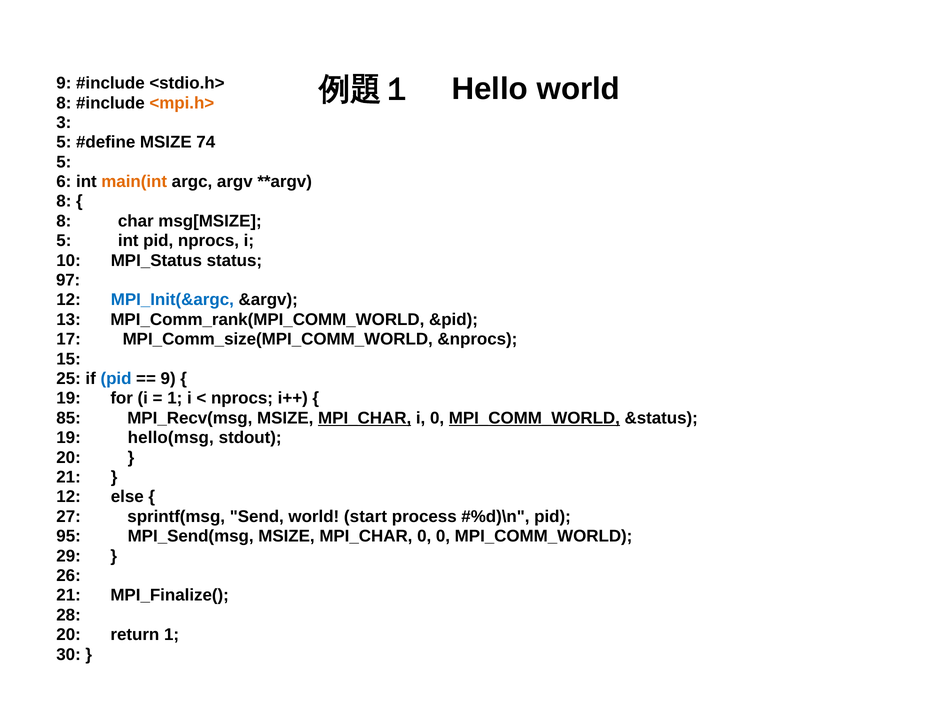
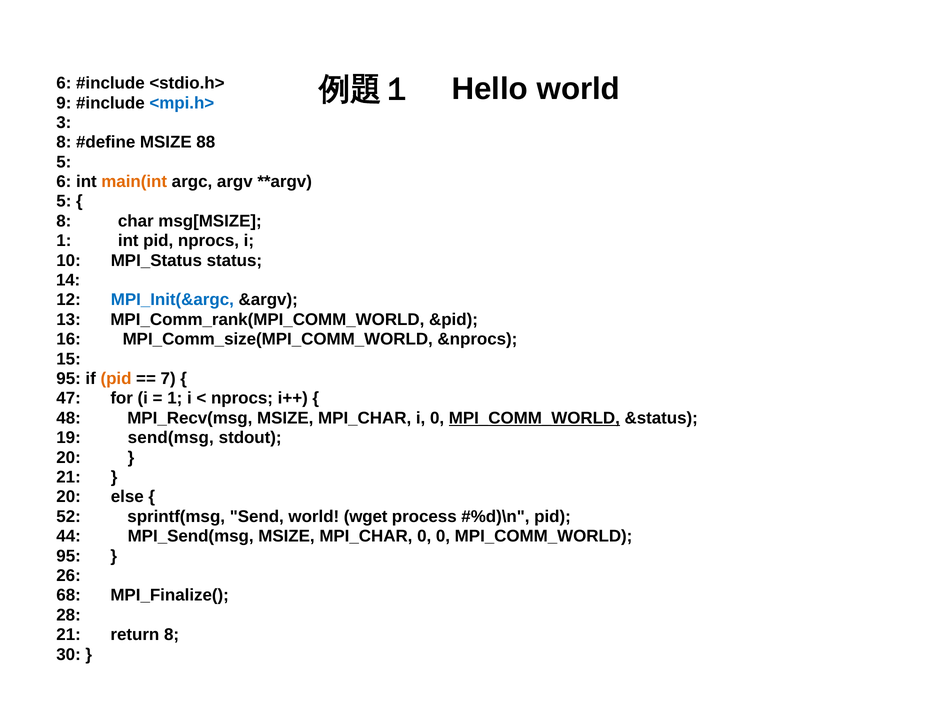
9 at (64, 83): 9 -> 6
8 at (64, 103): 8 -> 9
<mpi.h> colour: orange -> blue
5 at (64, 142): 5 -> 8
74: 74 -> 88
8 at (64, 201): 8 -> 5
5 at (64, 241): 5 -> 1
97: 97 -> 14
17: 17 -> 16
25 at (69, 379): 25 -> 95
pid at (116, 379) colour: blue -> orange
9 at (168, 379): 9 -> 7
19 at (69, 399): 19 -> 47
85: 85 -> 48
MPI_CHAR at (365, 418) underline: present -> none
hello(msg: hello(msg -> send(msg
12 at (69, 497): 12 -> 20
27: 27 -> 52
start: start -> wget
95: 95 -> 44
29 at (69, 556): 29 -> 95
21 at (69, 596): 21 -> 68
20 at (69, 635): 20 -> 21
return 1: 1 -> 8
